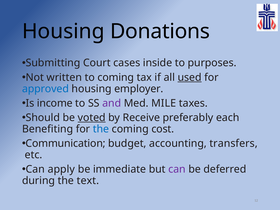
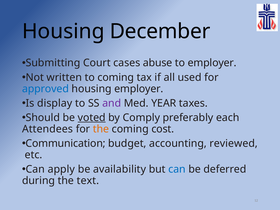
Donations: Donations -> December
inside: inside -> abuse
to purposes: purposes -> employer
used underline: present -> none
income: income -> display
MILE: MILE -> YEAR
Receive: Receive -> Comply
Benefiting: Benefiting -> Attendees
the at (101, 129) colour: blue -> orange
transfers: transfers -> reviewed
immediate: immediate -> availability
can at (177, 169) colour: purple -> blue
